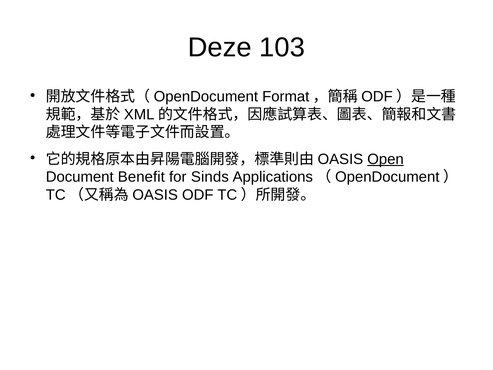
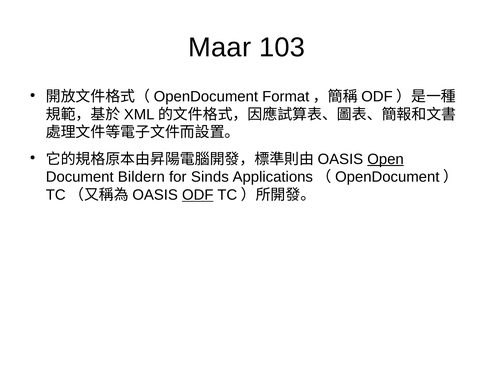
Deze: Deze -> Maar
Benefit: Benefit -> Bildern
ODF underline: none -> present
